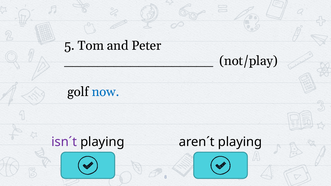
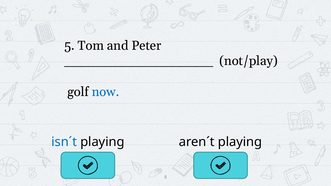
isn´t colour: purple -> blue
